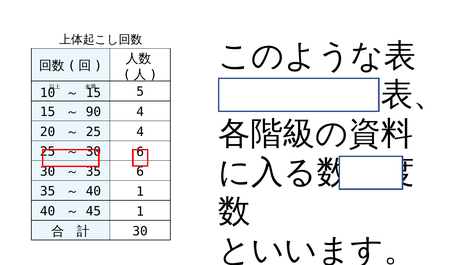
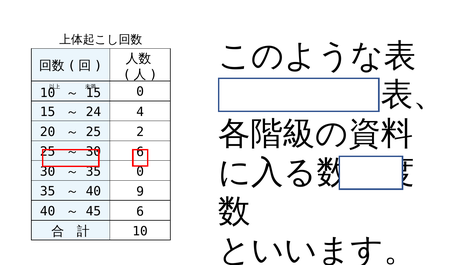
5 at (140, 92): 5 -> 0
90: 90 -> 24
25 4: 4 -> 2
35 6: 6 -> 0
40 1: 1 -> 9
45 1: 1 -> 6
30 at (140, 231): 30 -> 10
